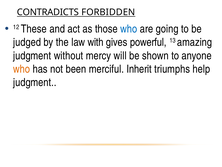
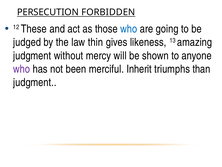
CONTRADICTS: CONTRADICTS -> PERSECUTION
with: with -> thin
powerful: powerful -> likeness
who at (22, 69) colour: orange -> purple
help: help -> than
